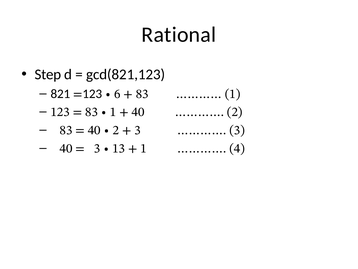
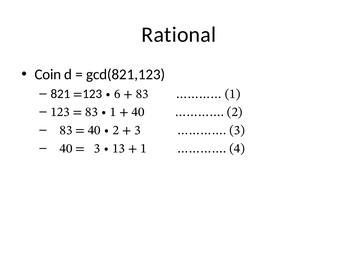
Step: Step -> Coin
